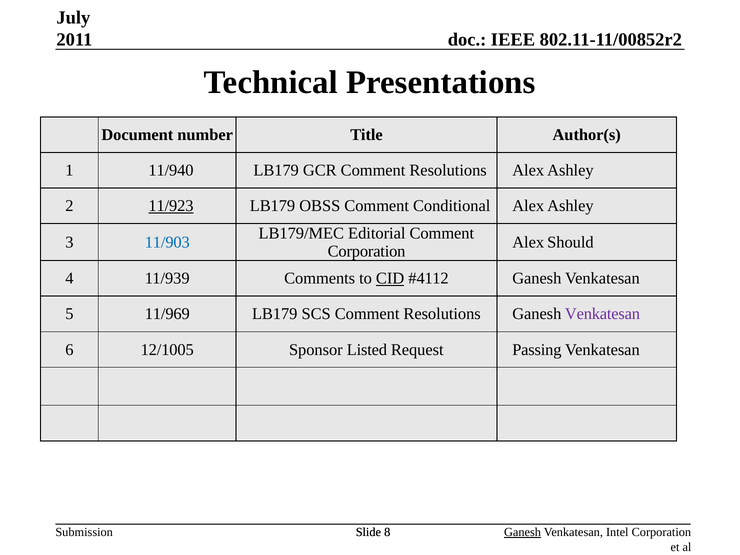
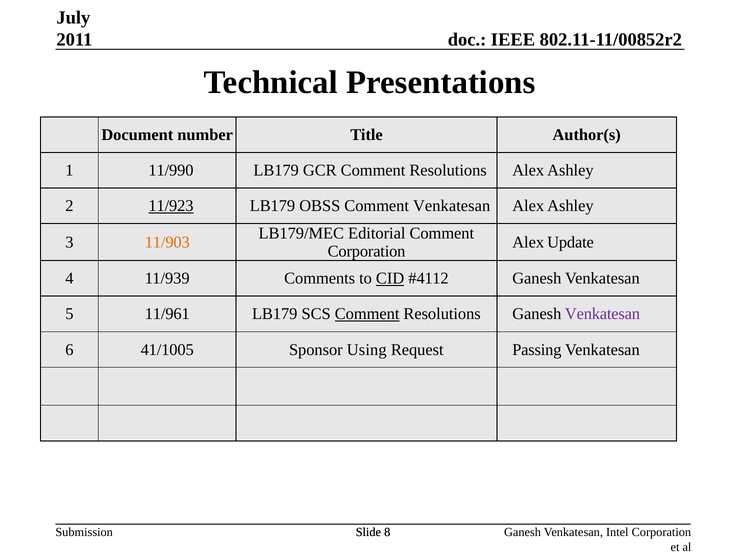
11/940: 11/940 -> 11/990
Comment Conditional: Conditional -> Venkatesan
11/903 colour: blue -> orange
Should: Should -> Update
11/969: 11/969 -> 11/961
Comment at (367, 314) underline: none -> present
12/1005: 12/1005 -> 41/1005
Listed: Listed -> Using
Ganesh at (523, 532) underline: present -> none
